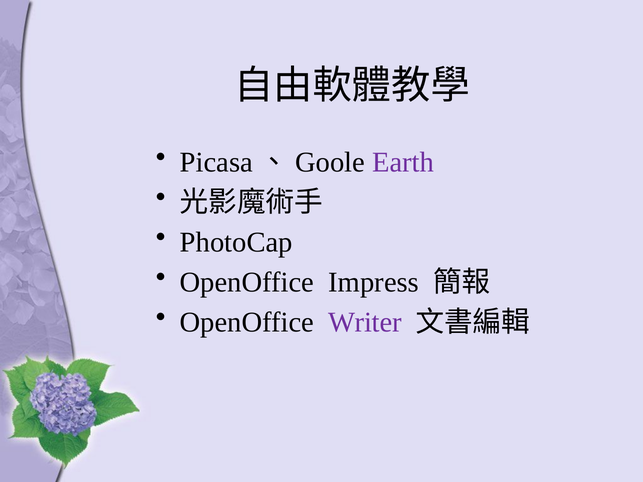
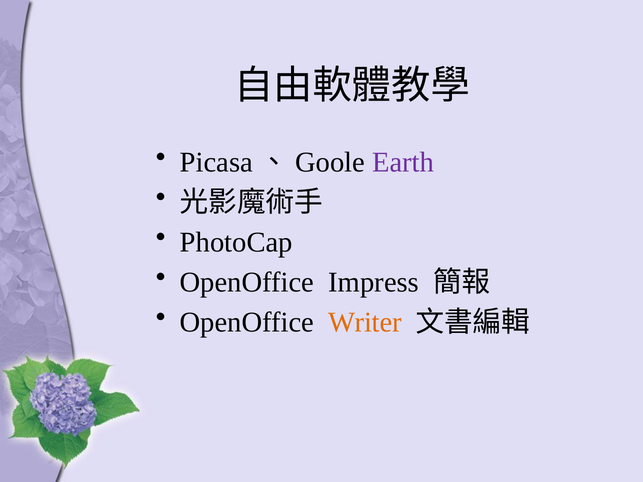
Writer colour: purple -> orange
